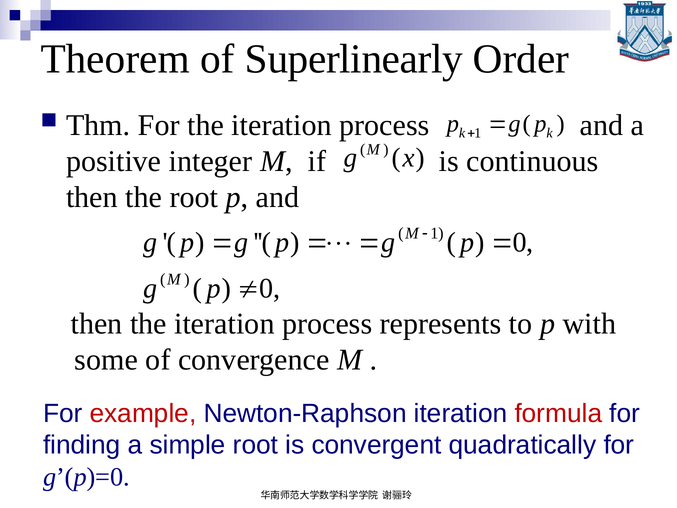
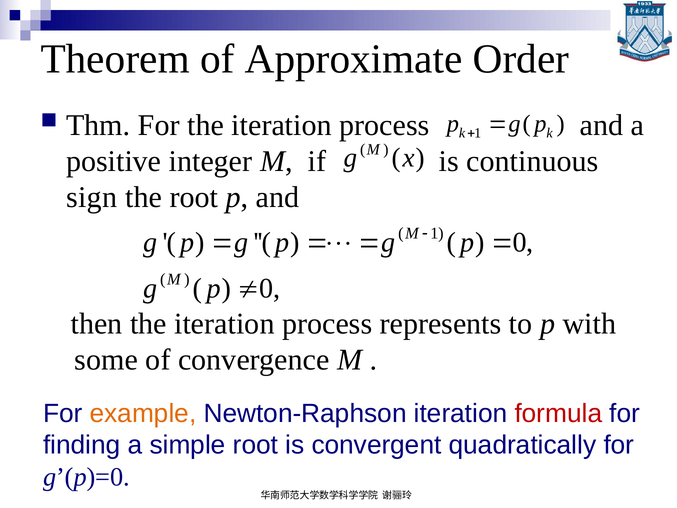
Superlinearly: Superlinearly -> Approximate
then at (92, 197): then -> sign
example colour: red -> orange
